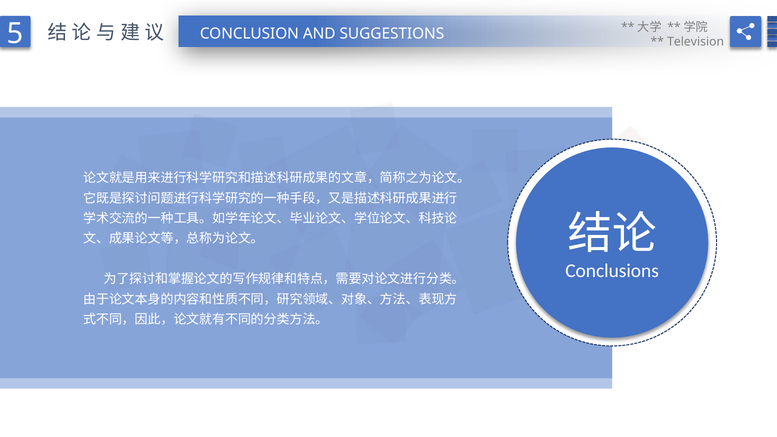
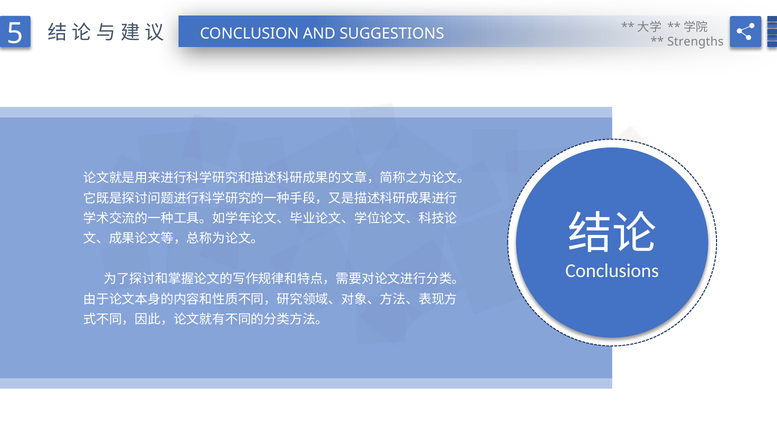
Television: Television -> Strengths
